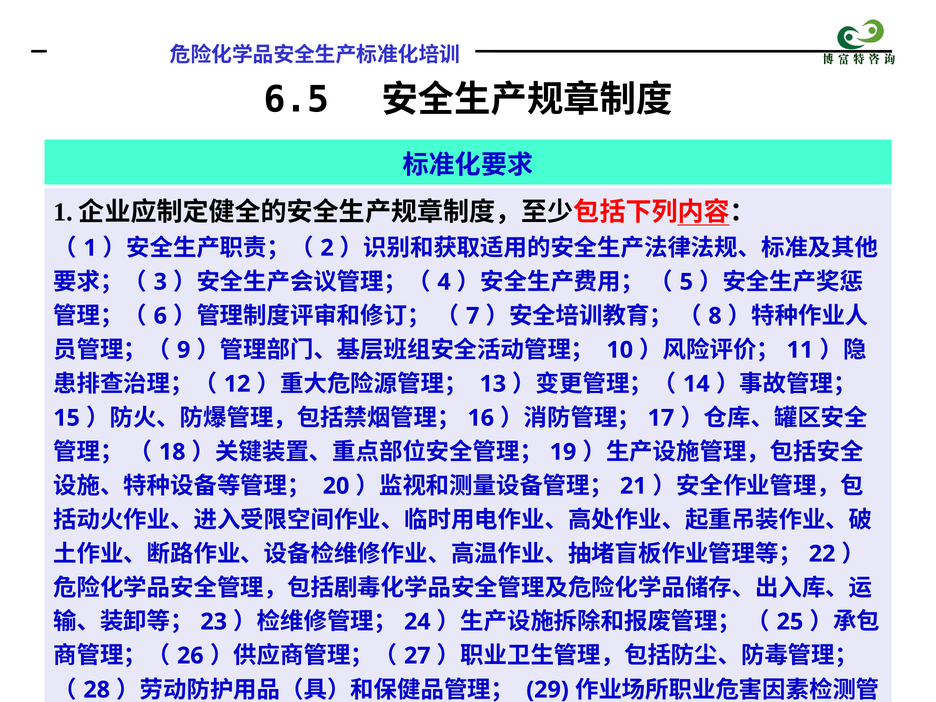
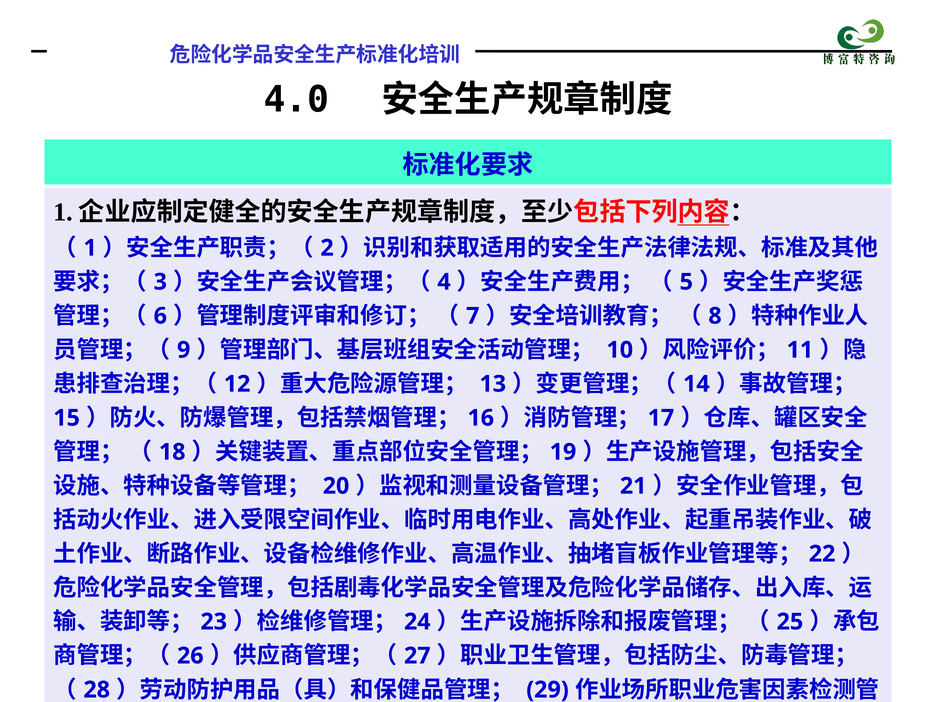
6.5: 6.5 -> 4.0
